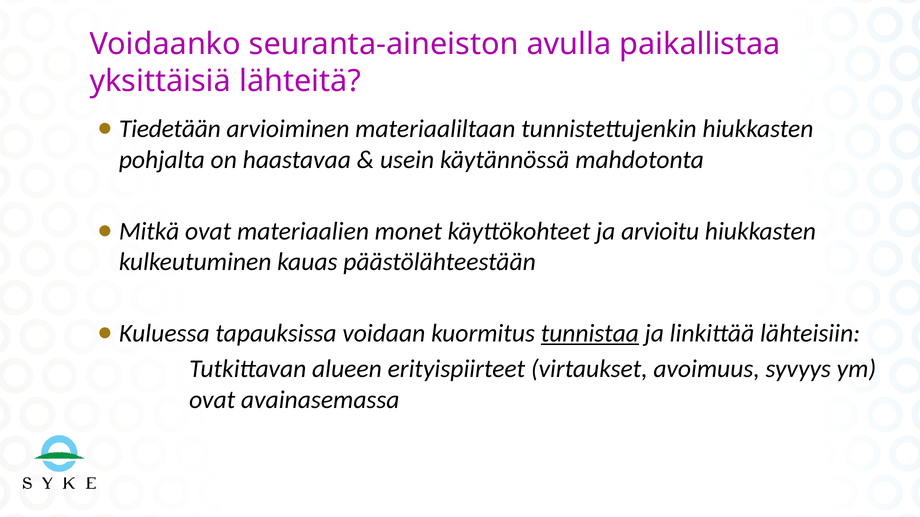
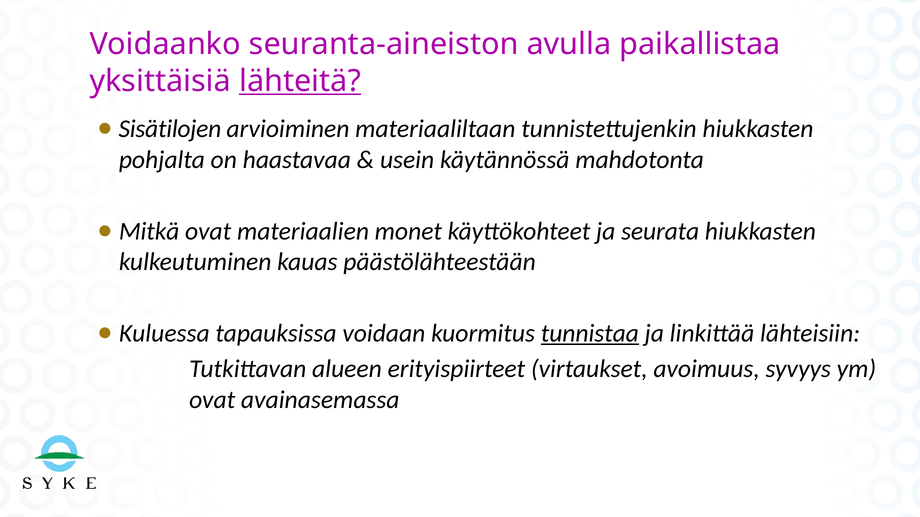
lähteitä underline: none -> present
Tiedetään: Tiedetään -> Sisätilojen
arvioitu: arvioitu -> seurata
